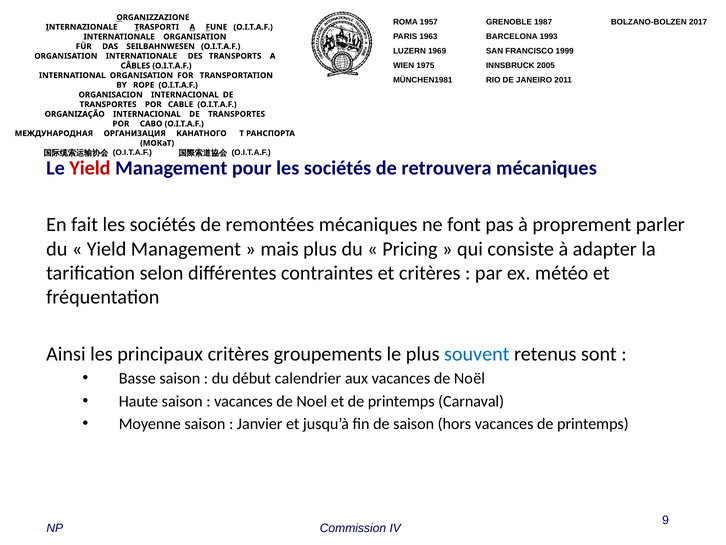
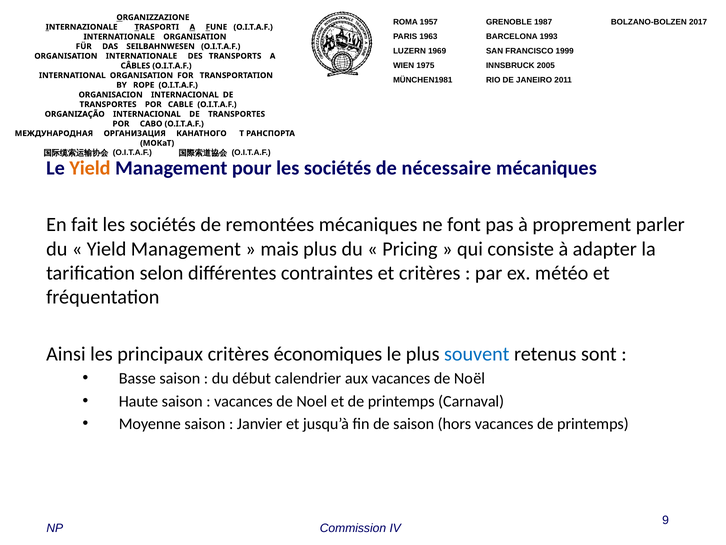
Yield at (90, 168) colour: red -> orange
retrouvera: retrouvera -> nécessaire
groupements: groupements -> économiques
